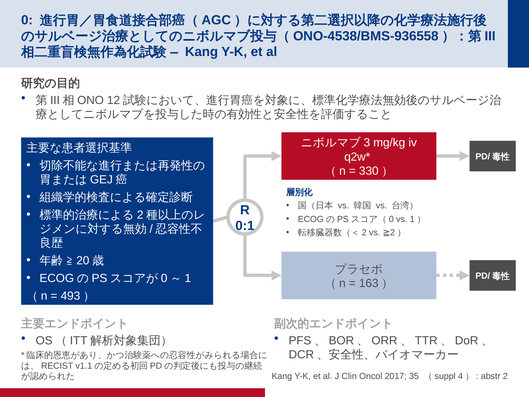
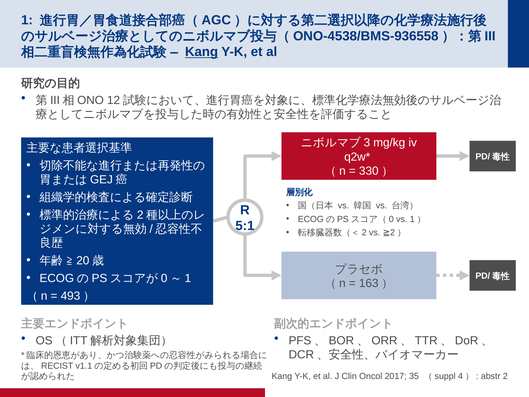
0: 0 -> 1
Kang at (202, 52) underline: none -> present
0:1: 0:1 -> 5:1
